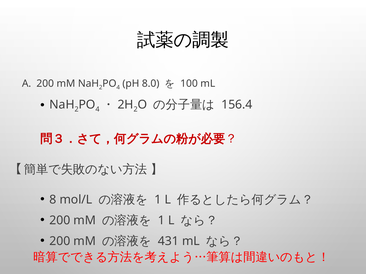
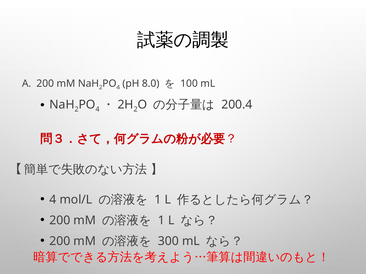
156.4: 156.4 -> 200.4
8 at (53, 200): 8 -> 4
431: 431 -> 300
